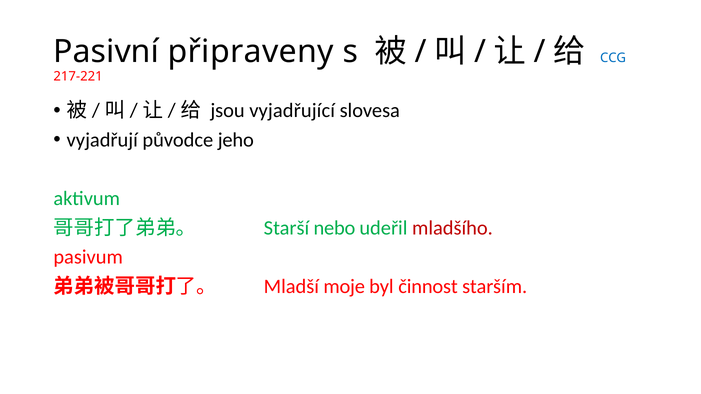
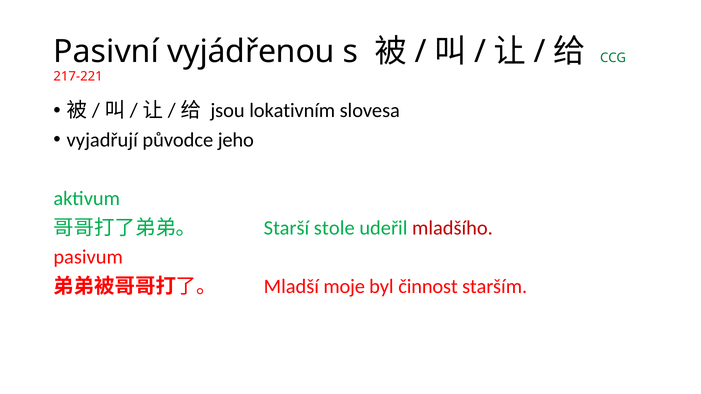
připraveny: připraveny -> vyjádřenou
CCG colour: blue -> green
vyjadřující: vyjadřující -> lokativním
nebo: nebo -> stole
